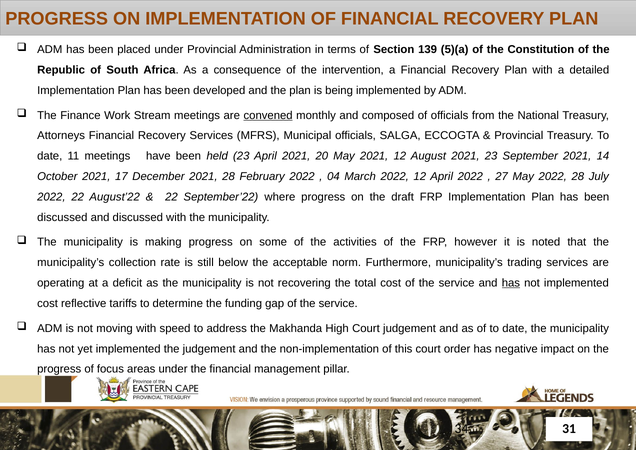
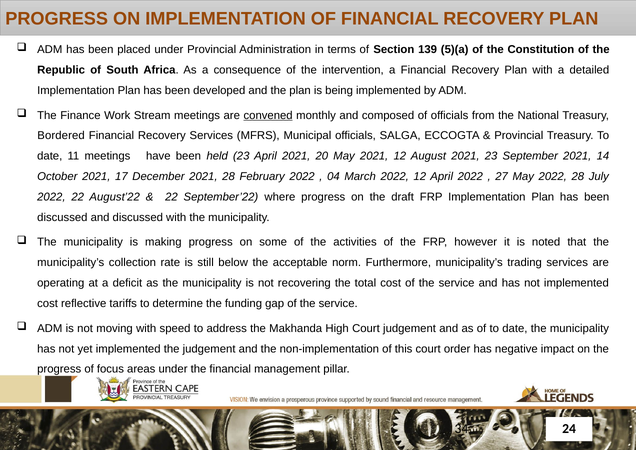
Attorneys: Attorneys -> Bordered
has at (511, 283) underline: present -> none
31: 31 -> 24
